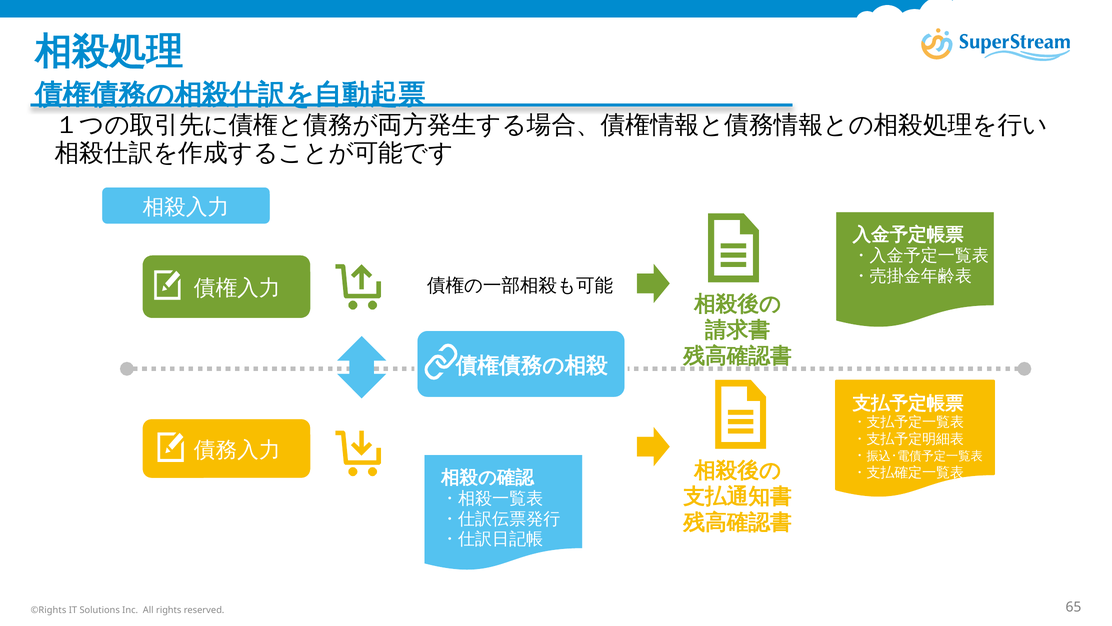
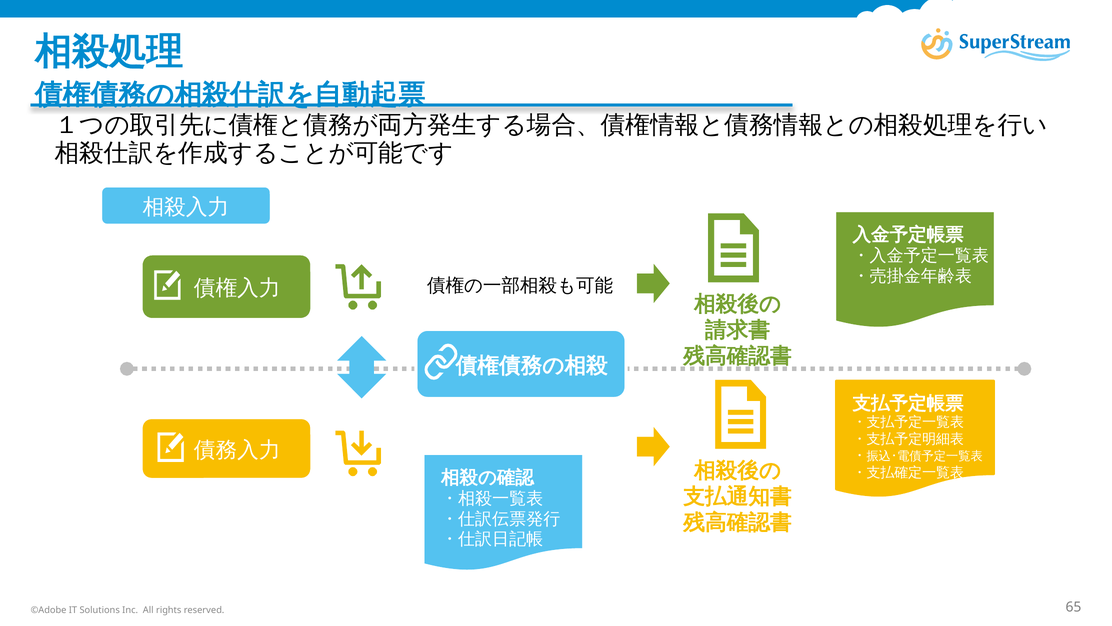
©Rights: ©Rights -> ©Adobe
